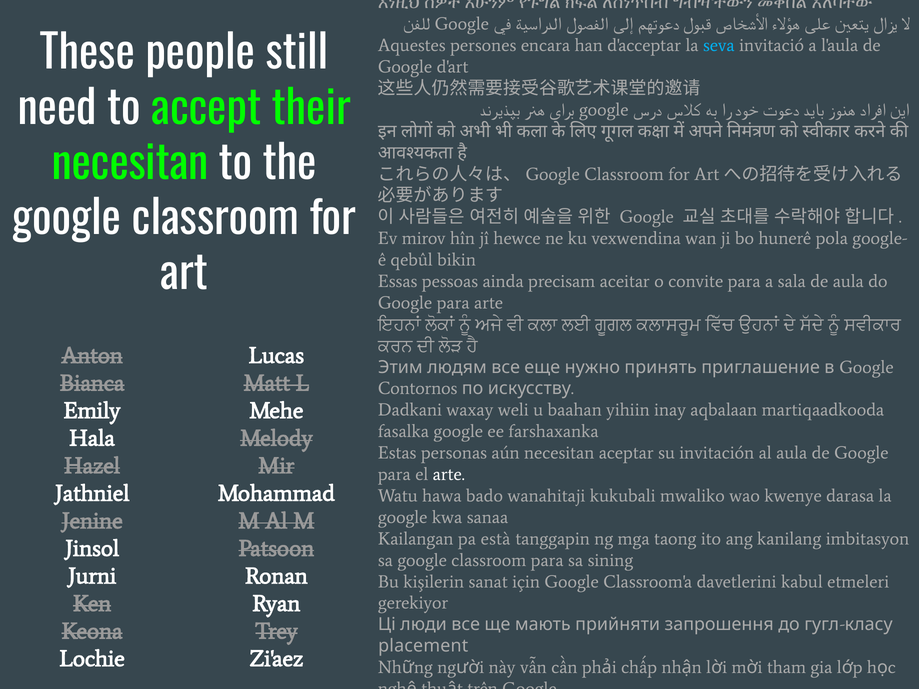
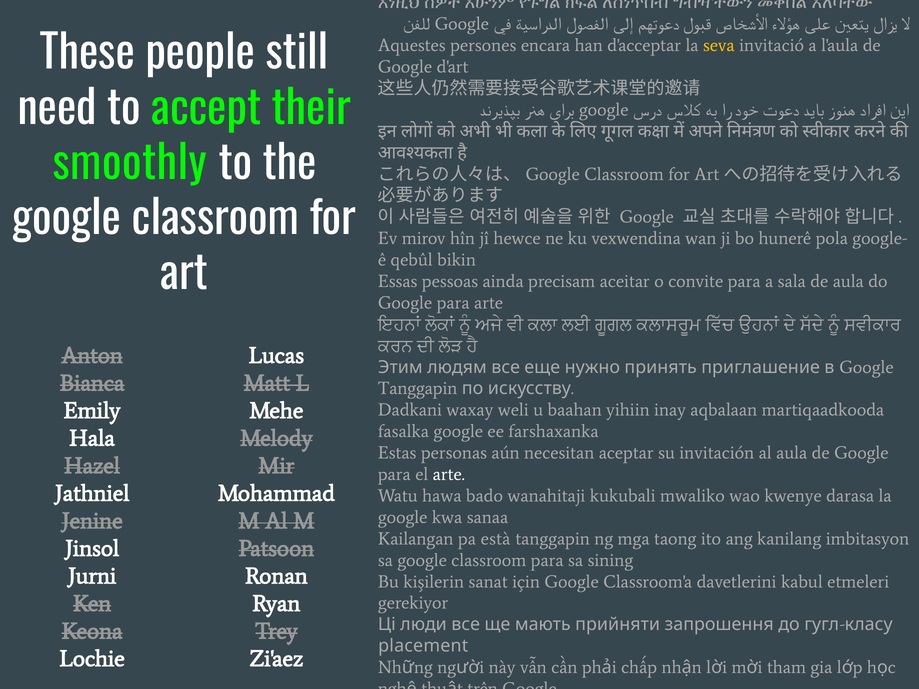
seva colour: light blue -> yellow
necesitan at (130, 164): necesitan -> smoothly
Contornos at (418, 389): Contornos -> Tanggapin
